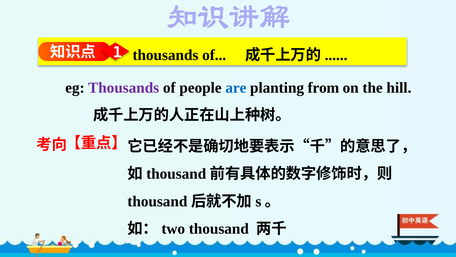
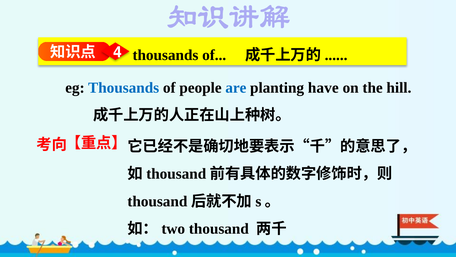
1: 1 -> 4
Thousands at (124, 87) colour: purple -> blue
from: from -> have
